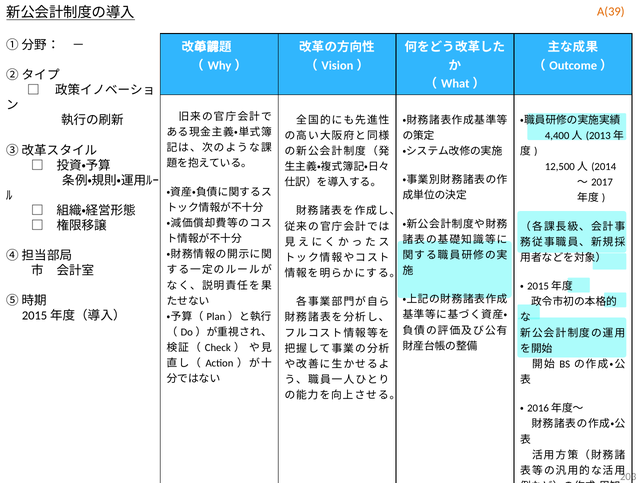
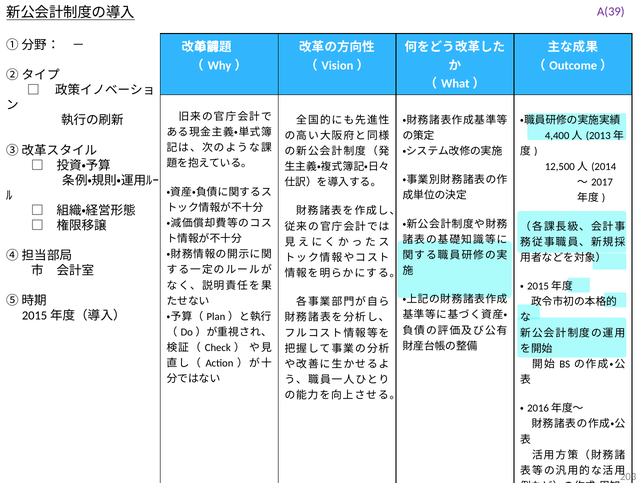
A(39 colour: orange -> purple
